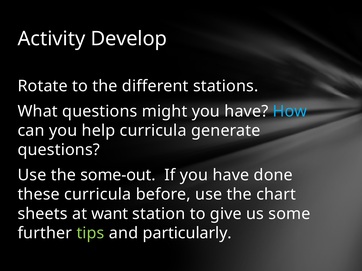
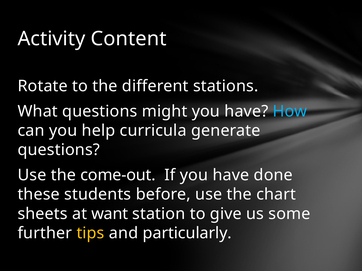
Develop: Develop -> Content
some-out: some-out -> come-out
these curricula: curricula -> students
tips colour: light green -> yellow
